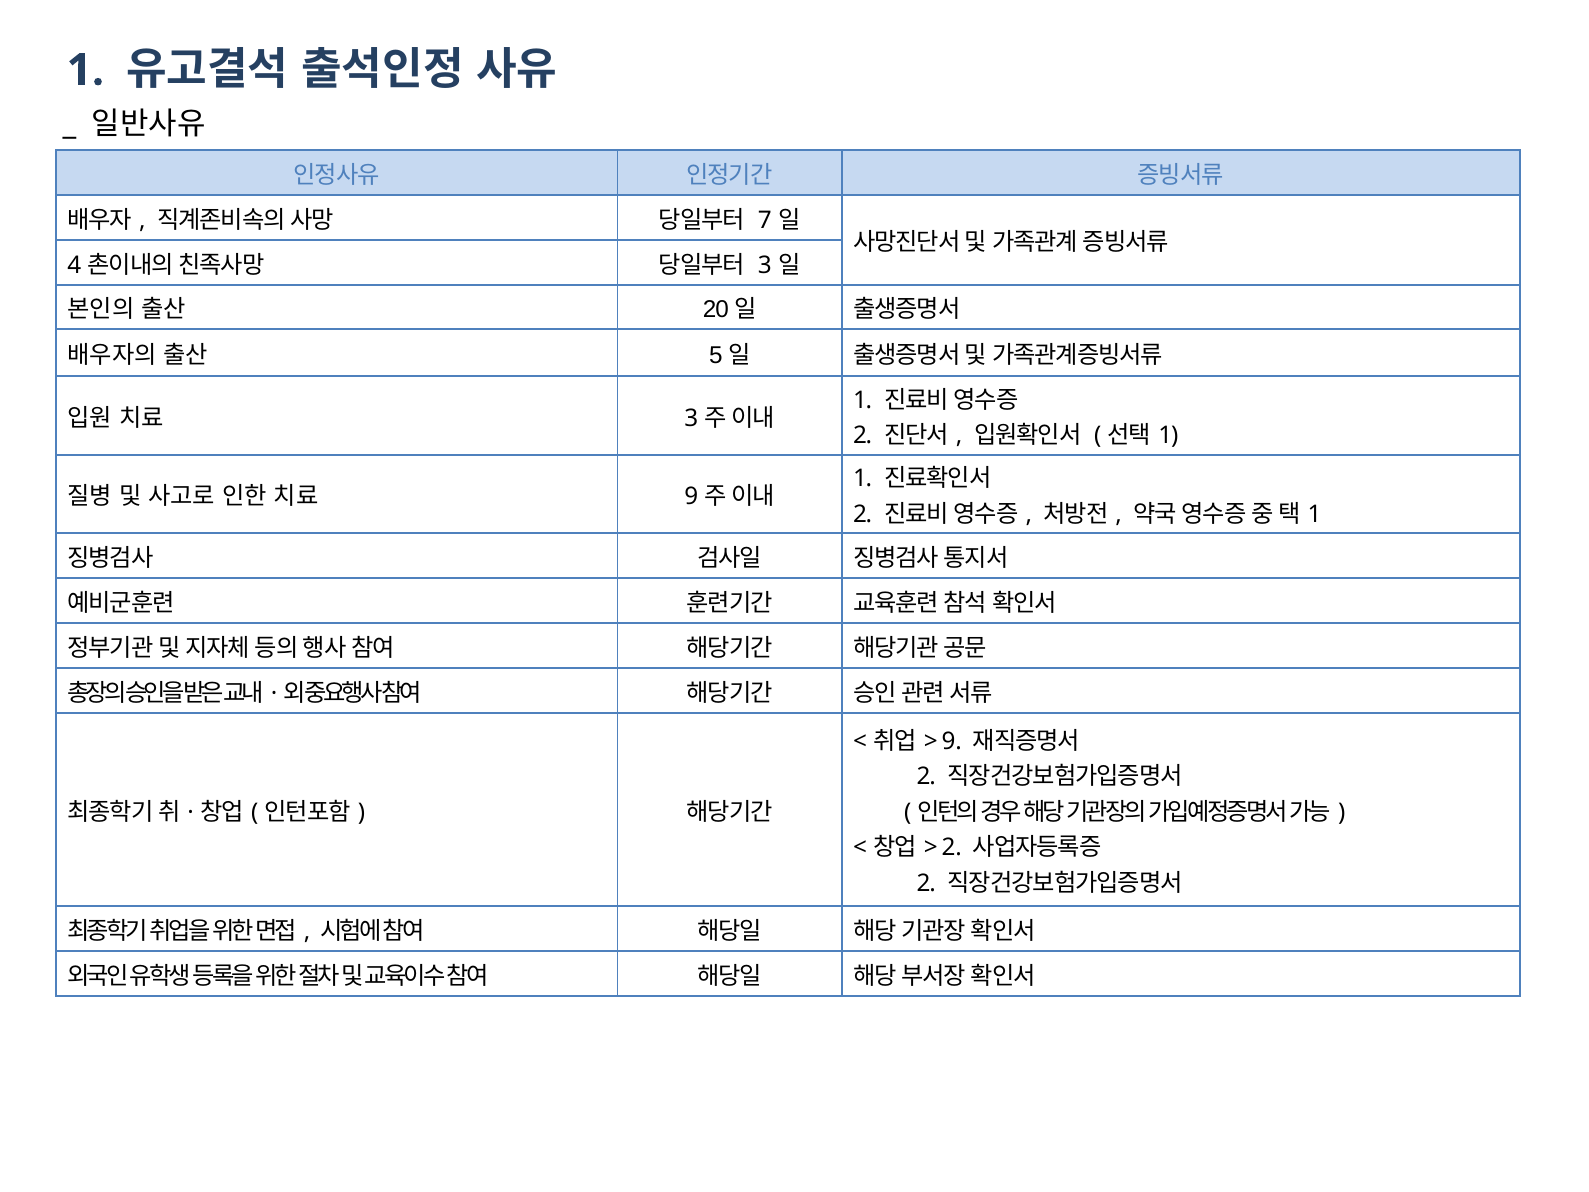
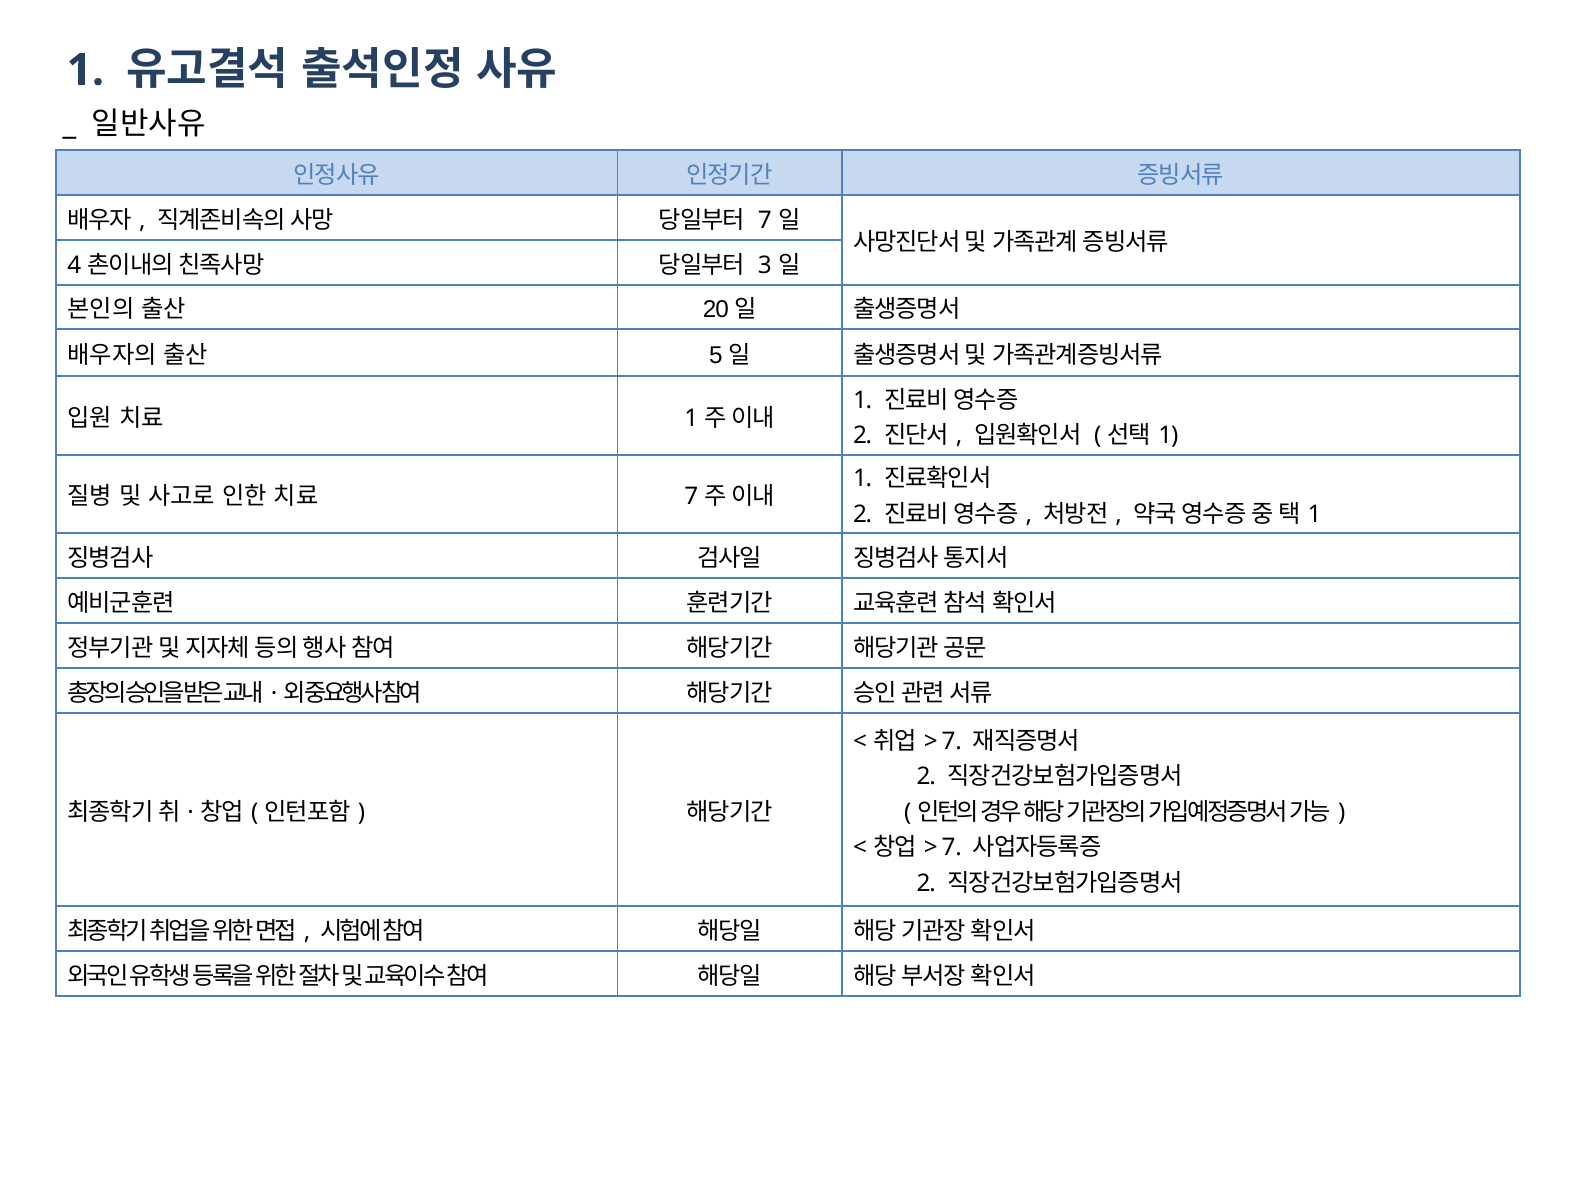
3 at (691, 418): 3 -> 1
9 at (691, 496): 9 -> 7
9 at (952, 741): 9 -> 7
2 at (952, 848): 2 -> 7
